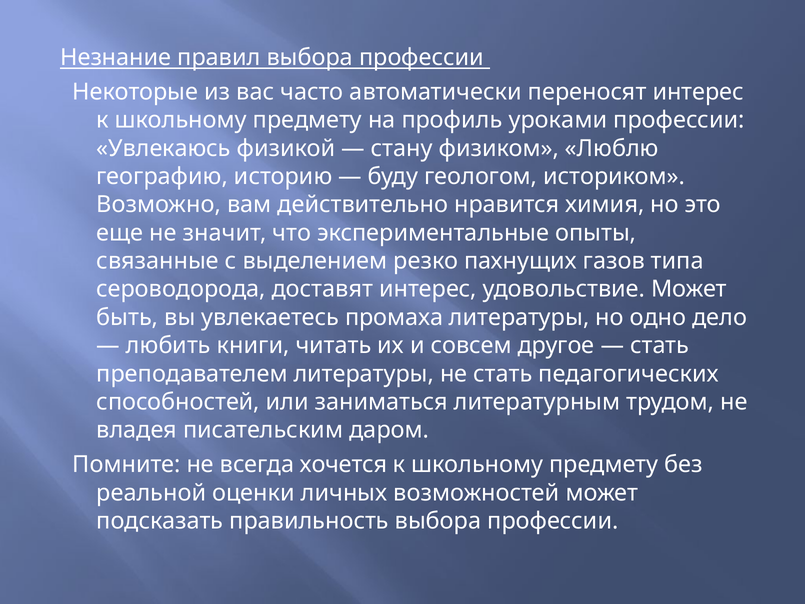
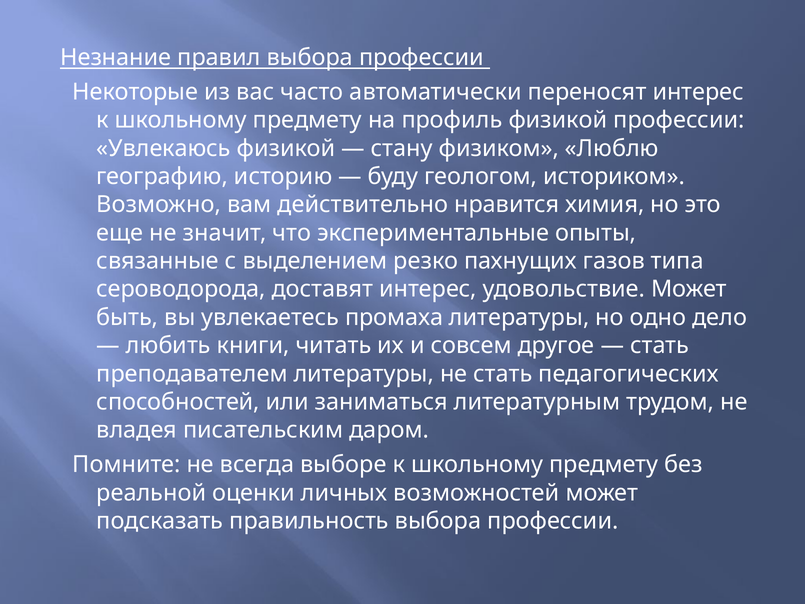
профиль уроками: уроками -> физикой
хочется: хочется -> выборе
